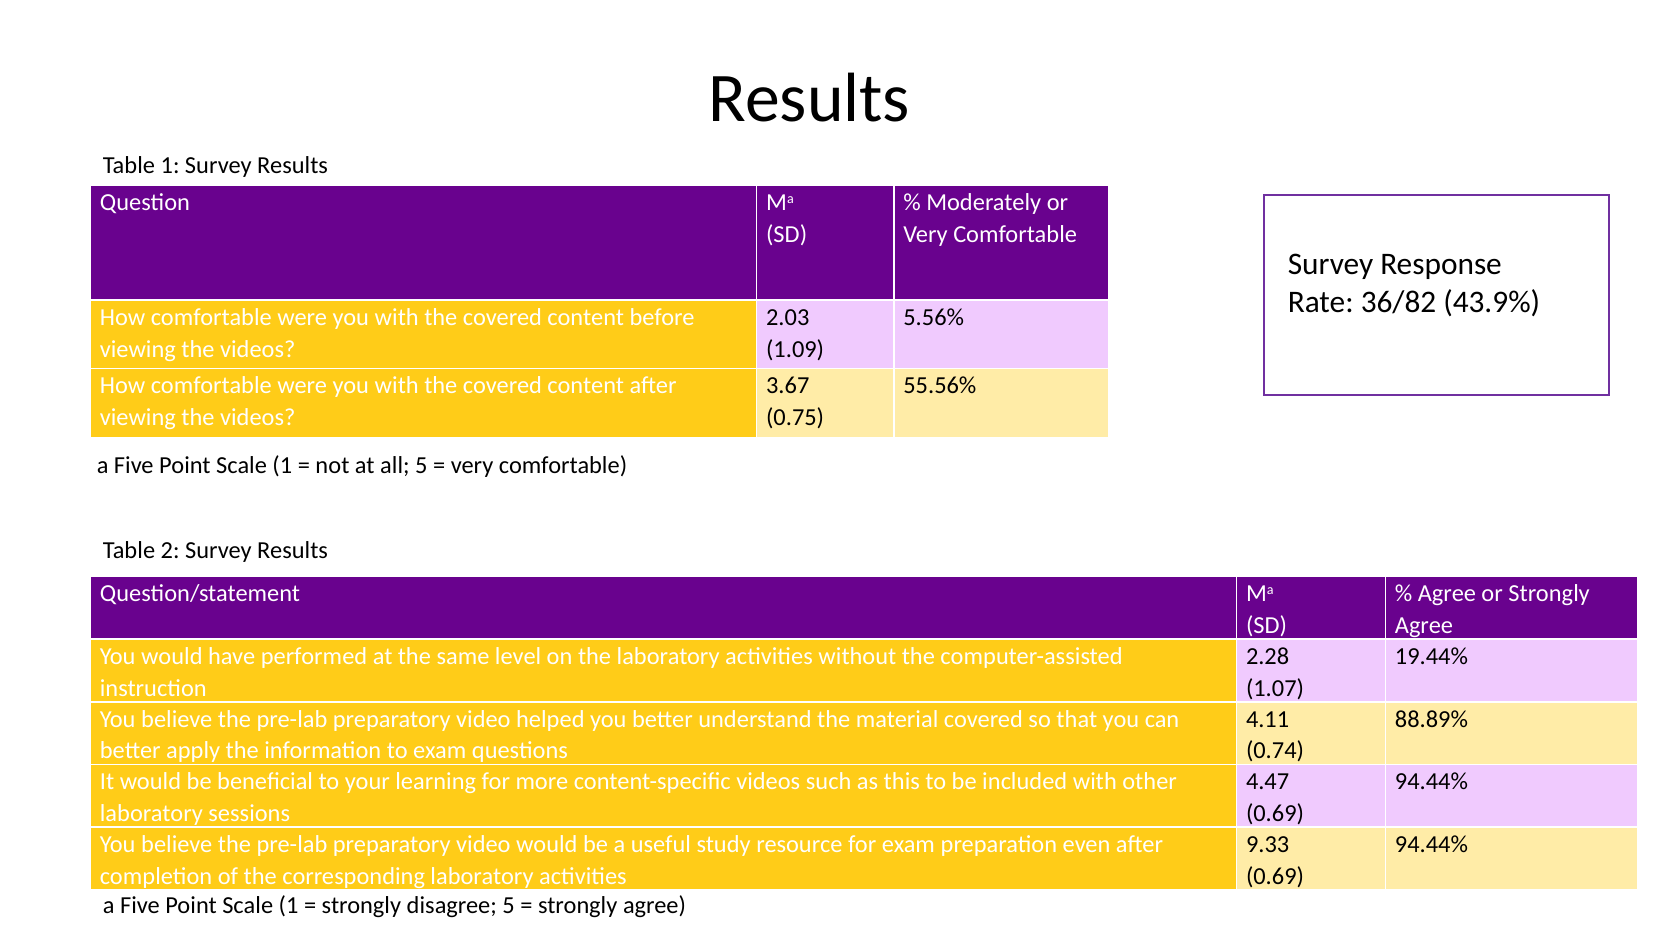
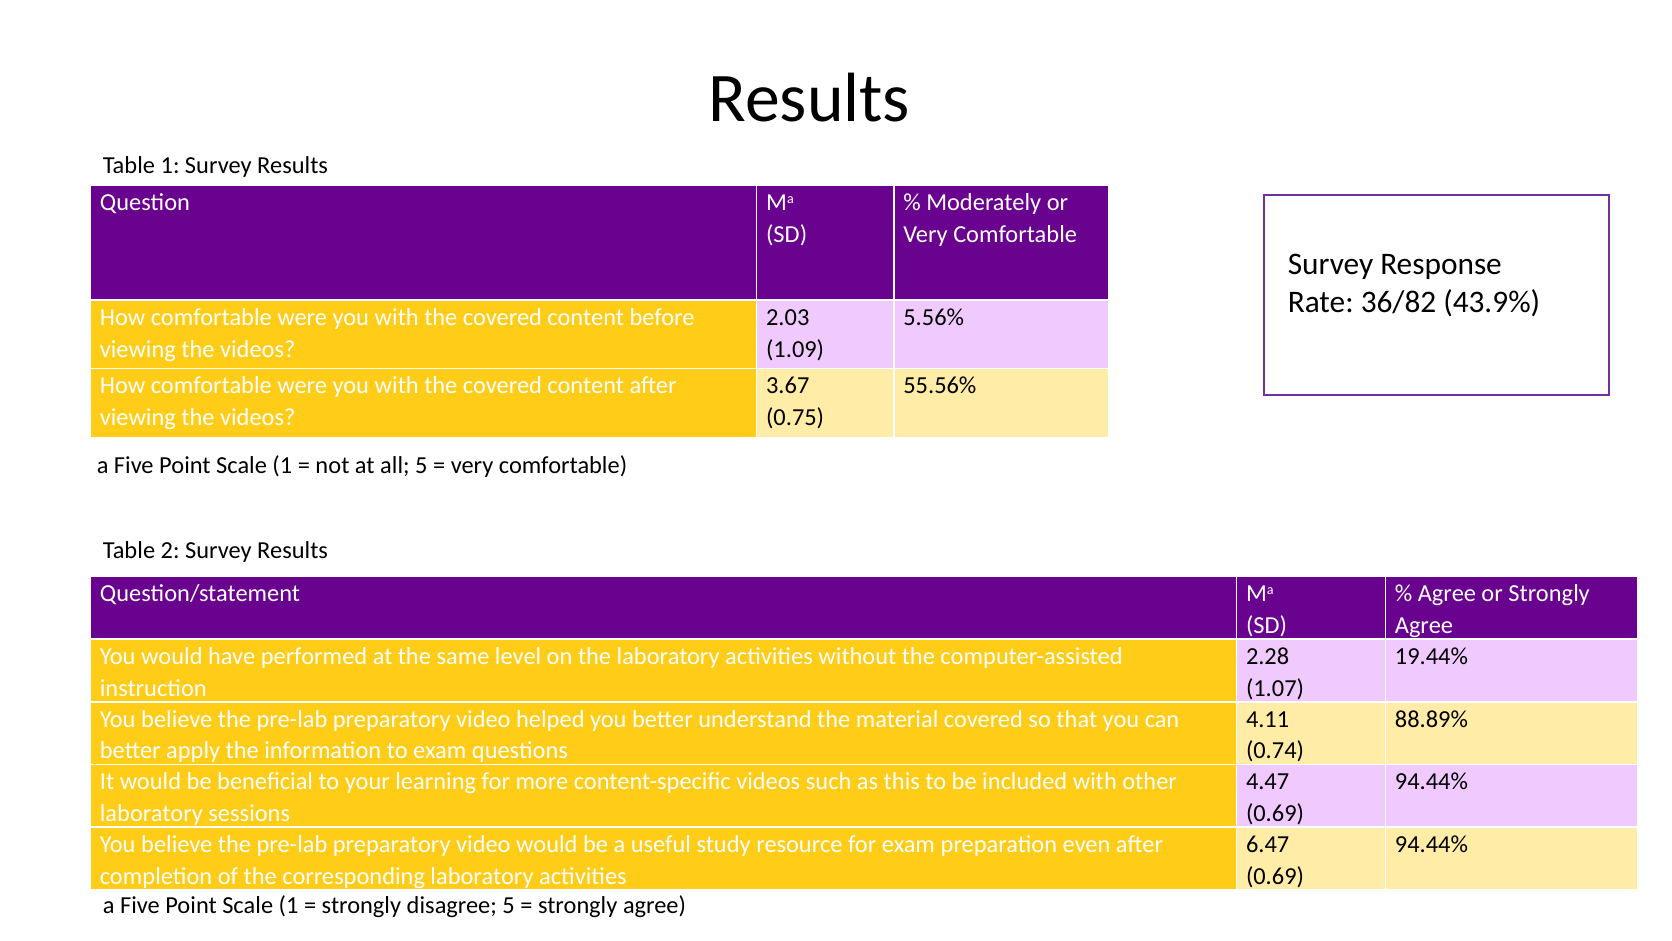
9.33: 9.33 -> 6.47
